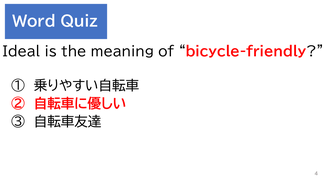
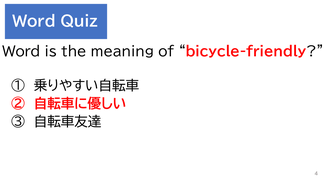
Ideal at (21, 52): Ideal -> Word
